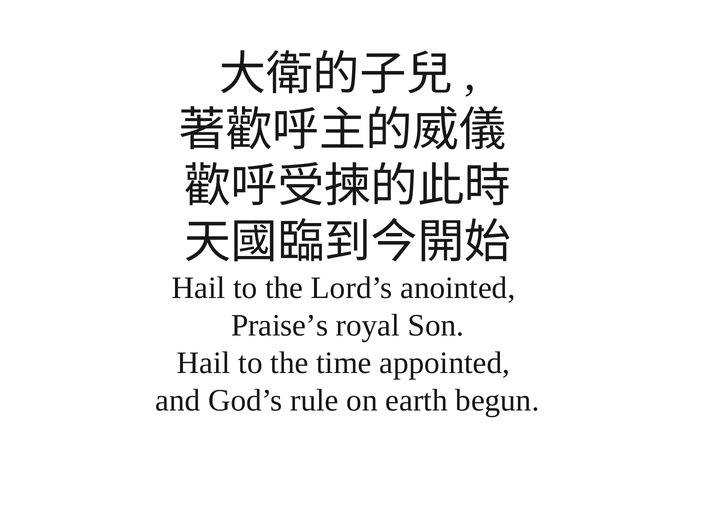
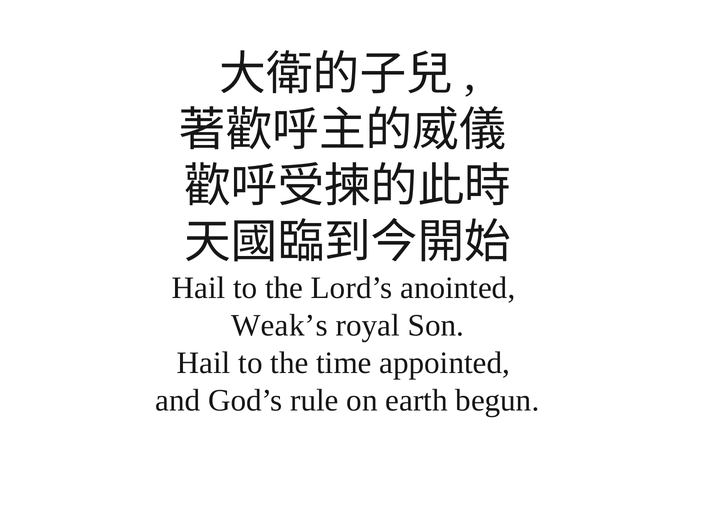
Praise’s: Praise’s -> Weak’s
